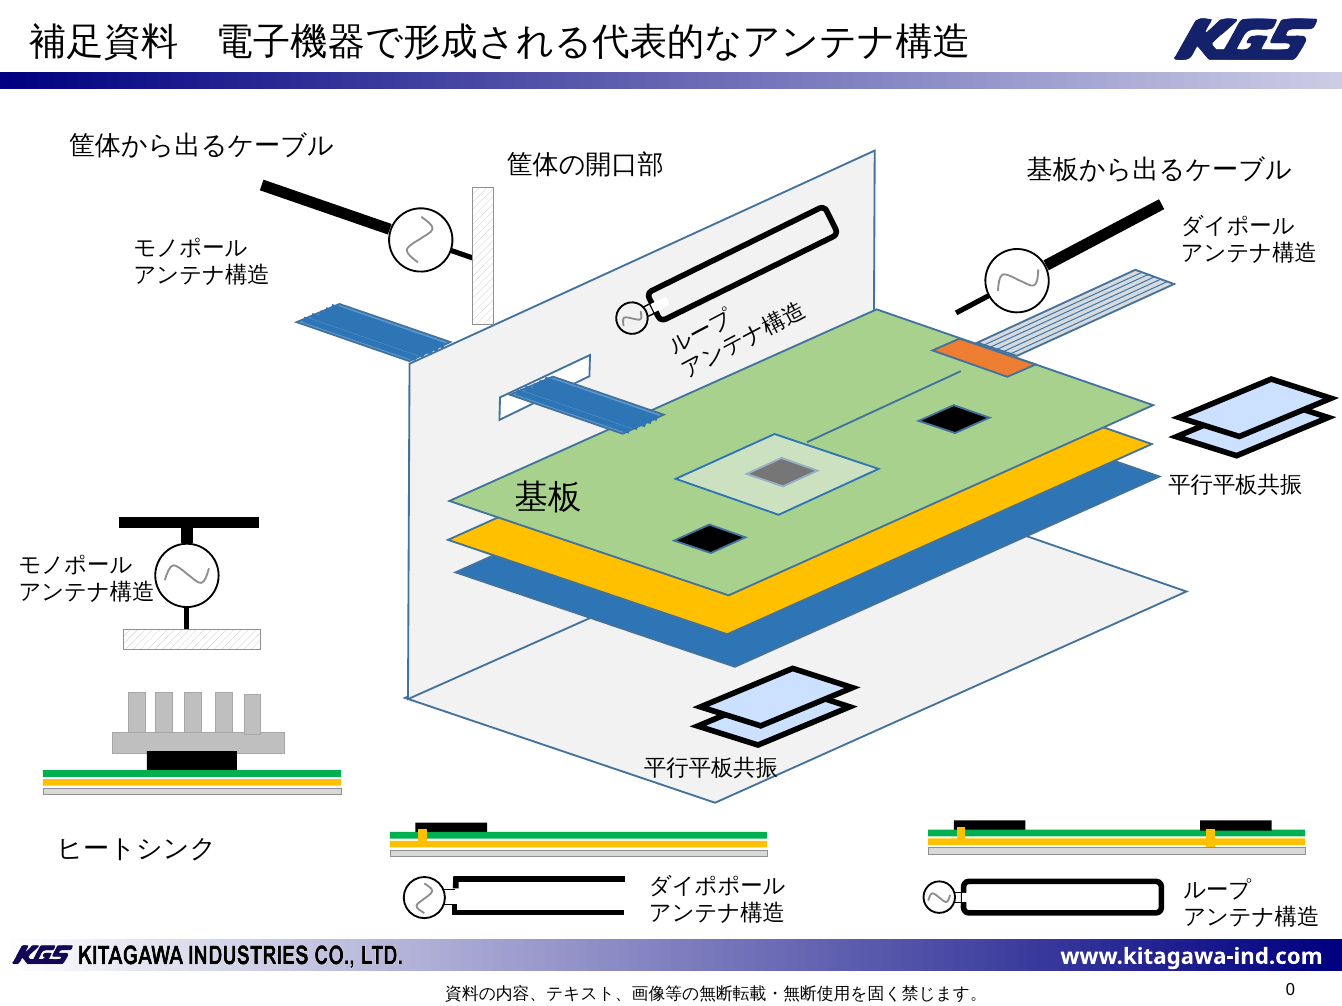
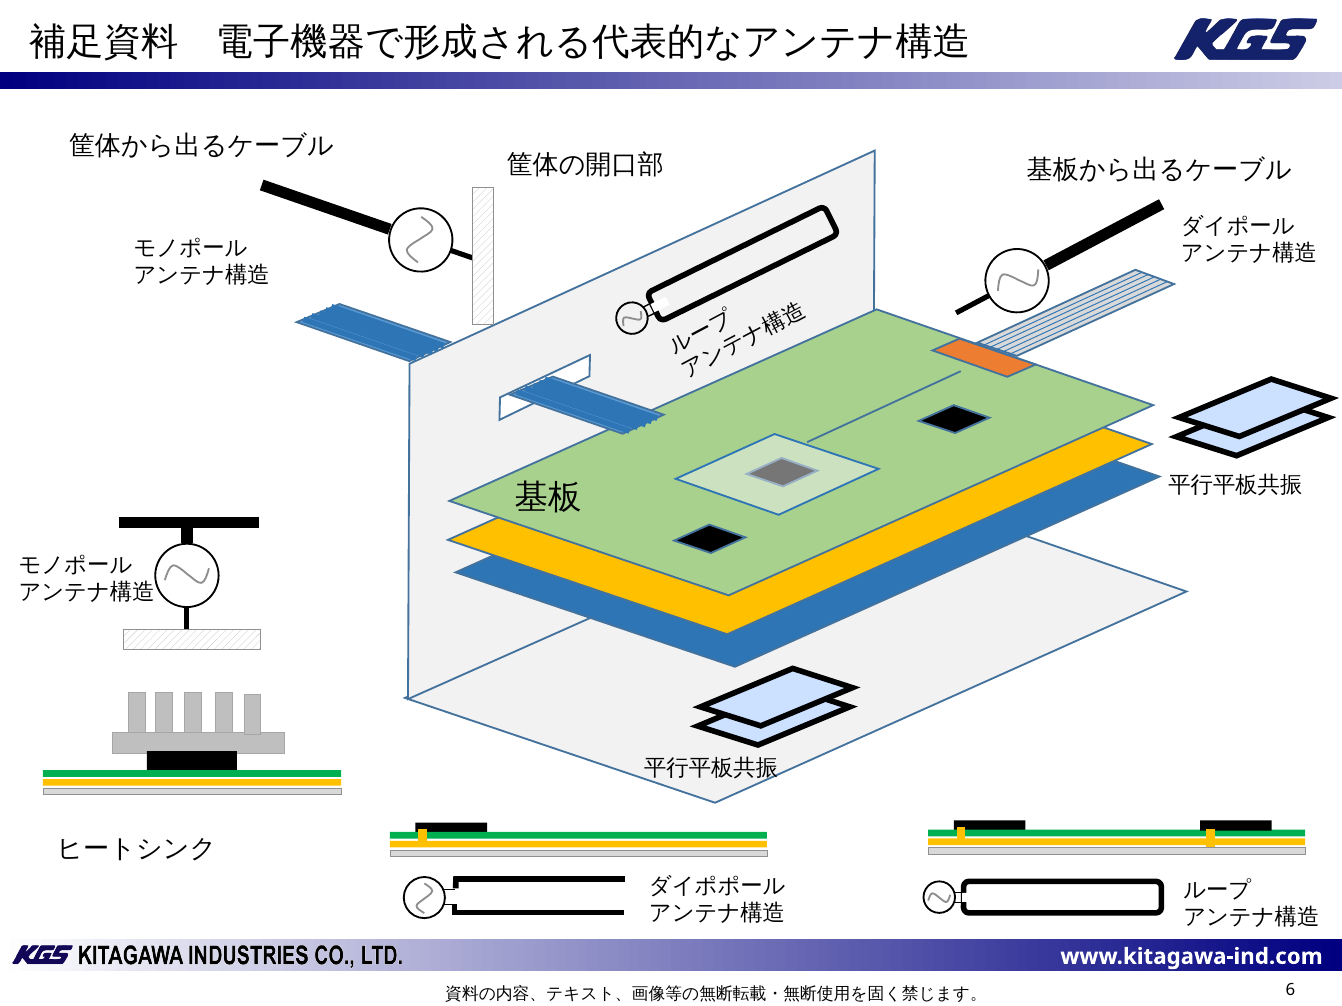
0: 0 -> 6
